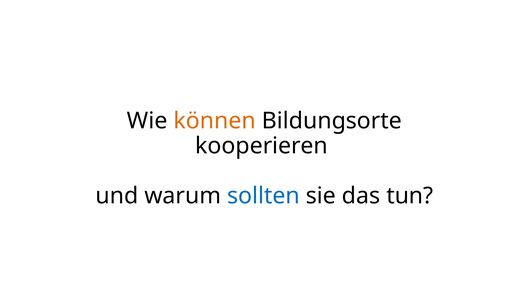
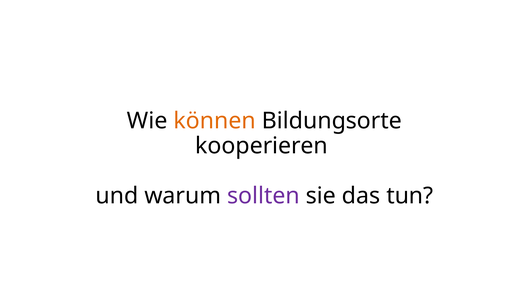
sollten colour: blue -> purple
